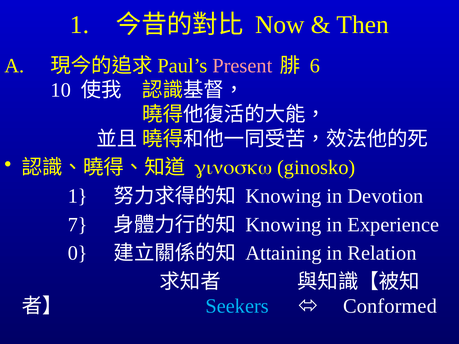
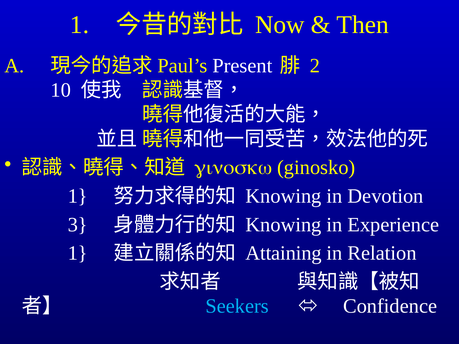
Present colour: pink -> white
6: 6 -> 2
7: 7 -> 3
0 at (78, 253): 0 -> 1
Conformed: Conformed -> Confidence
